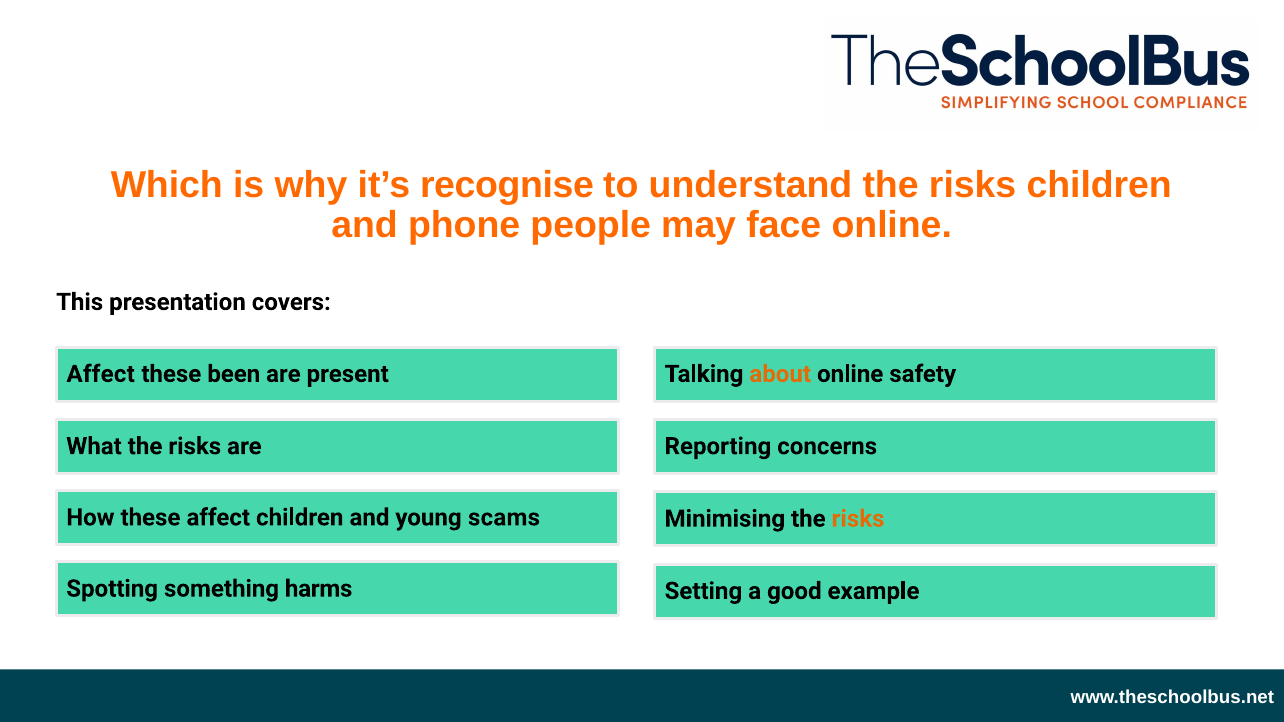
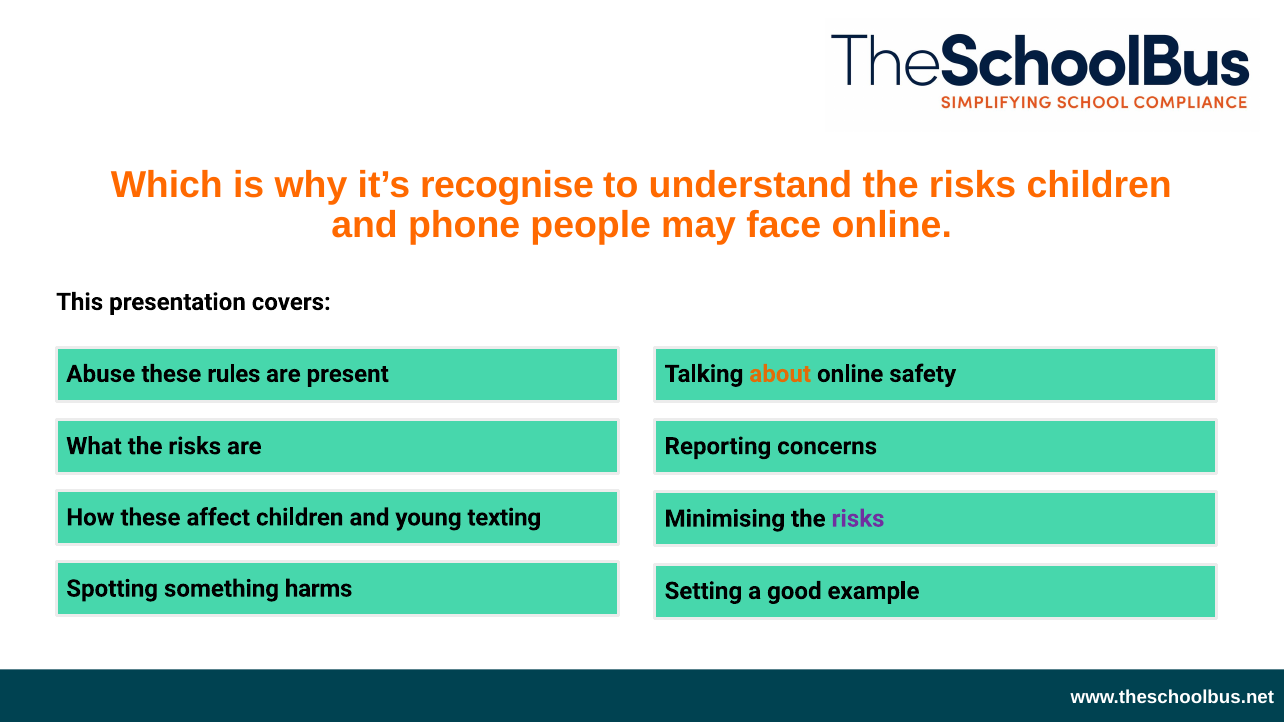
Affect at (101, 374): Affect -> Abuse
been: been -> rules
scams: scams -> texting
risks at (858, 519) colour: orange -> purple
